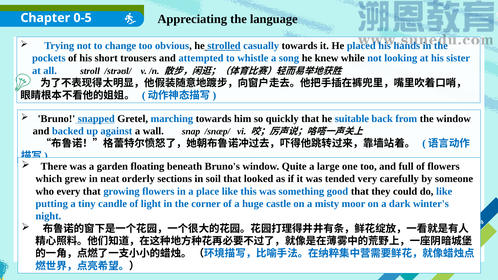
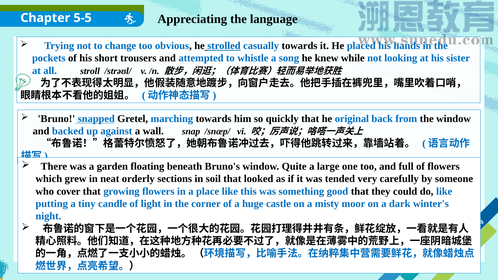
0-5: 0-5 -> 5-5
suitable: suitable -> original
every: every -> cover
